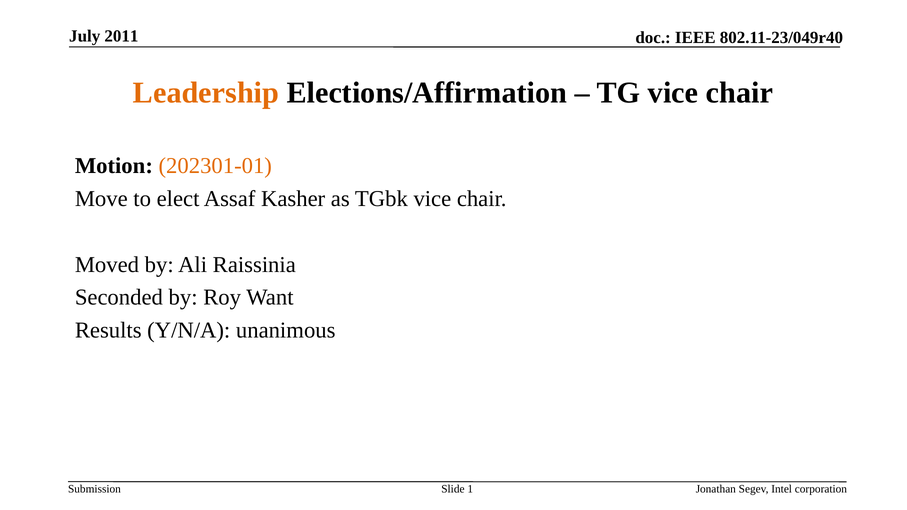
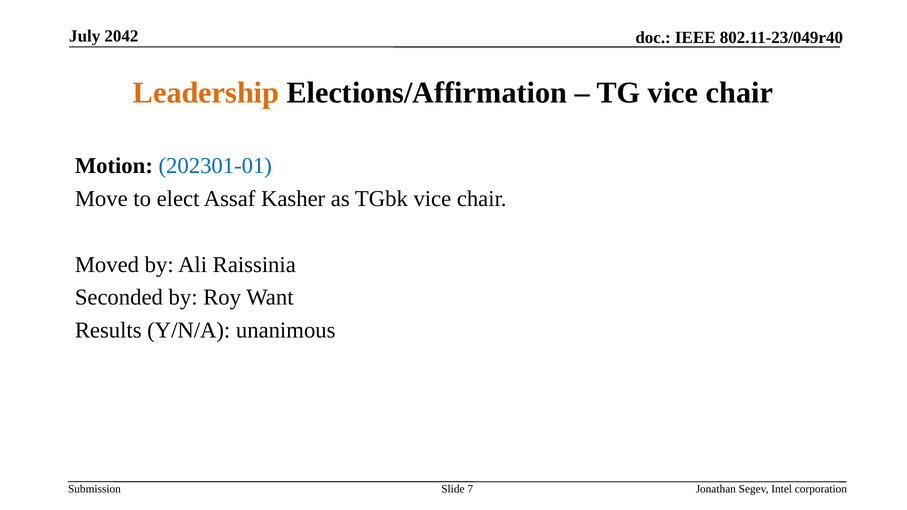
2011: 2011 -> 2042
202301-01 colour: orange -> blue
1: 1 -> 7
